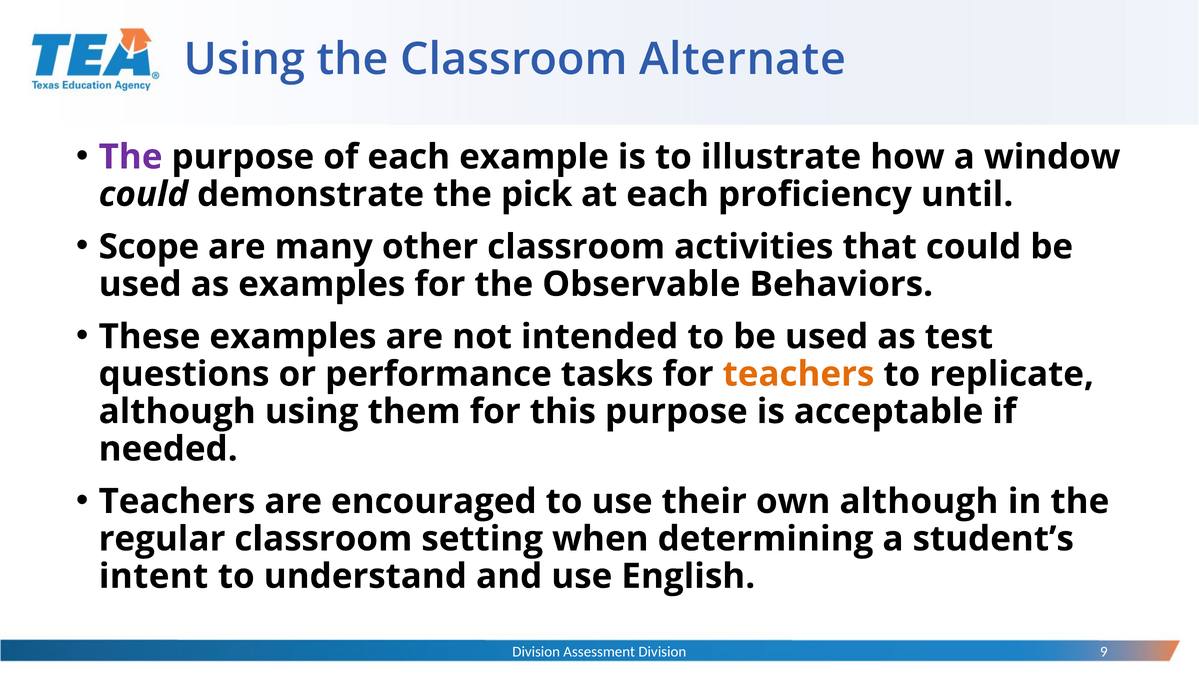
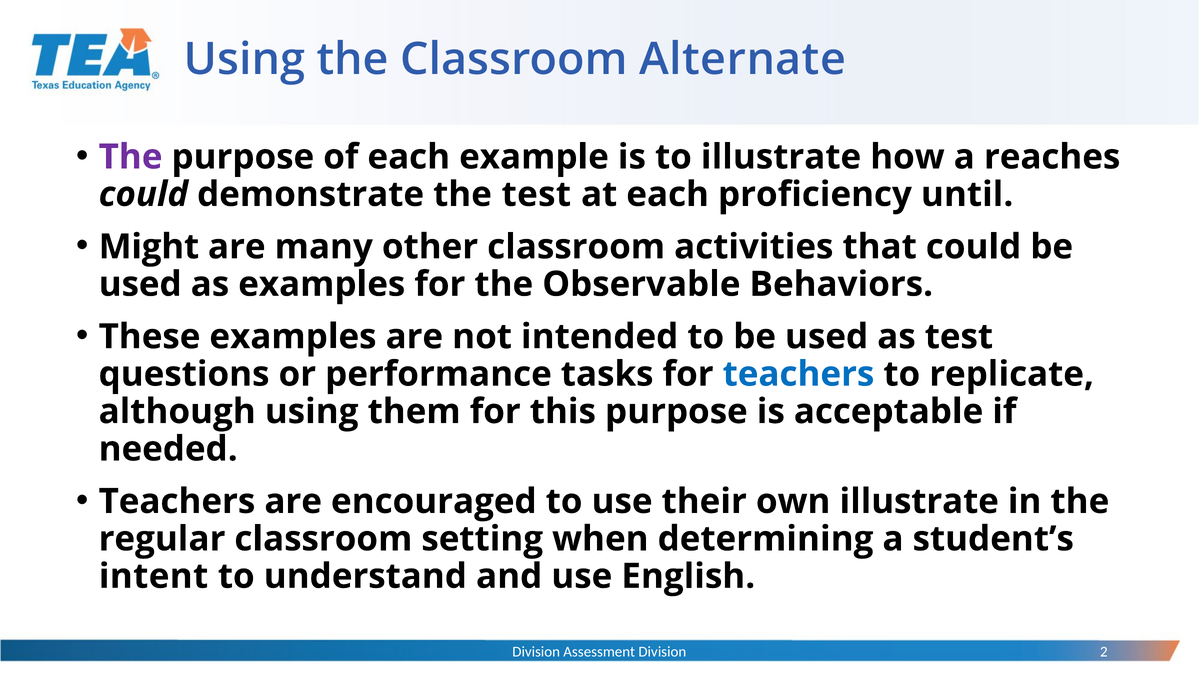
window: window -> reaches
the pick: pick -> test
Scope: Scope -> Might
teachers at (798, 374) colour: orange -> blue
own although: although -> illustrate
9: 9 -> 2
